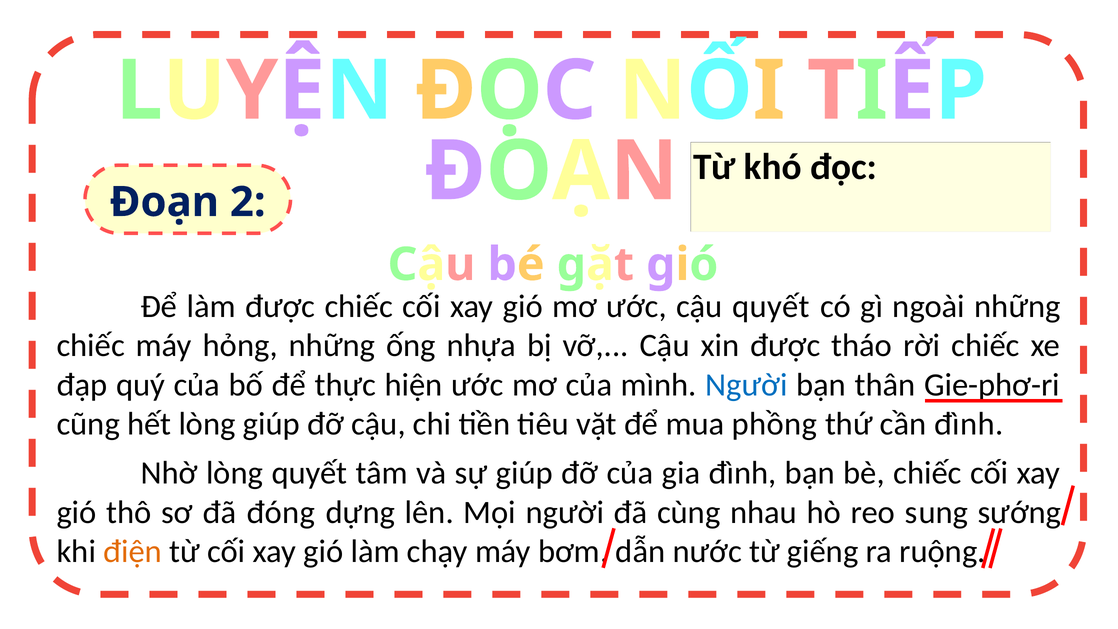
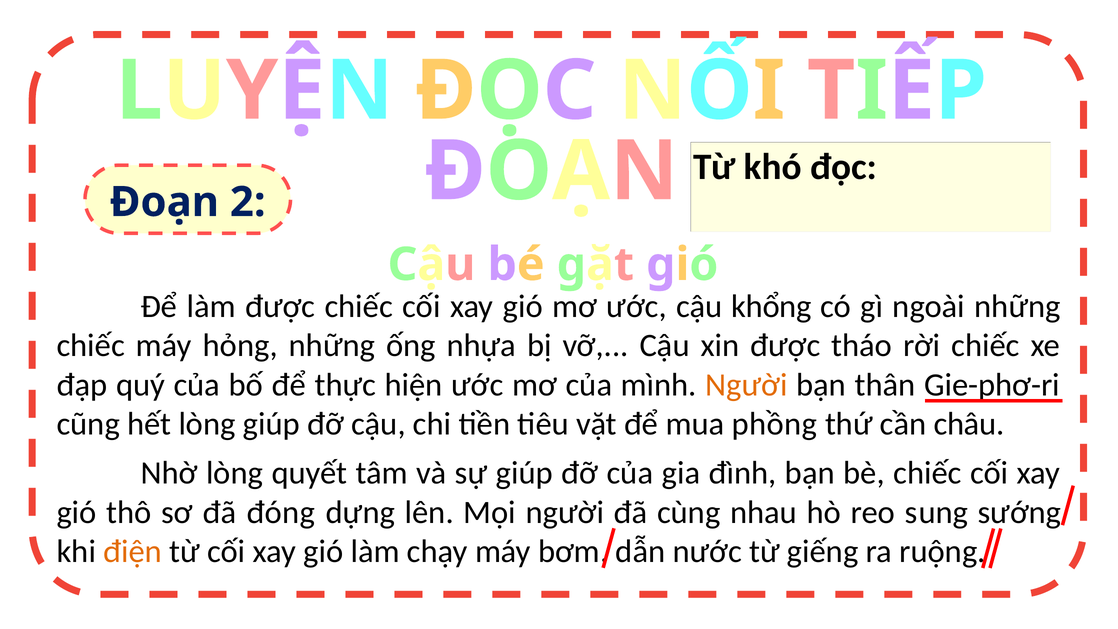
cậu quyết: quyết -> khổng
Người at (746, 385) colour: blue -> orange
cần đình: đình -> châu
